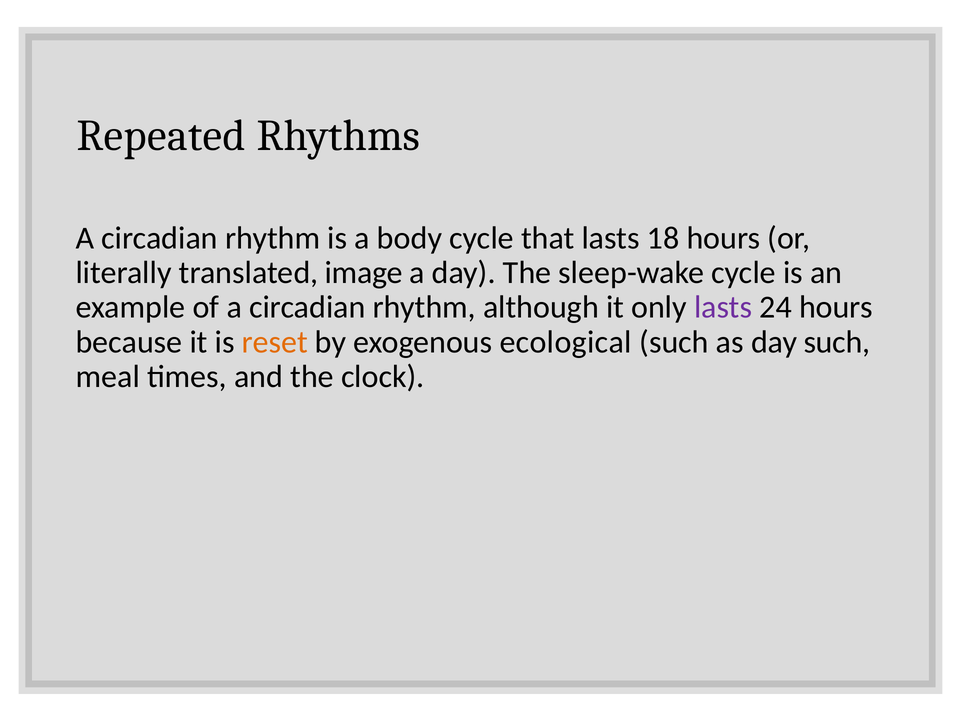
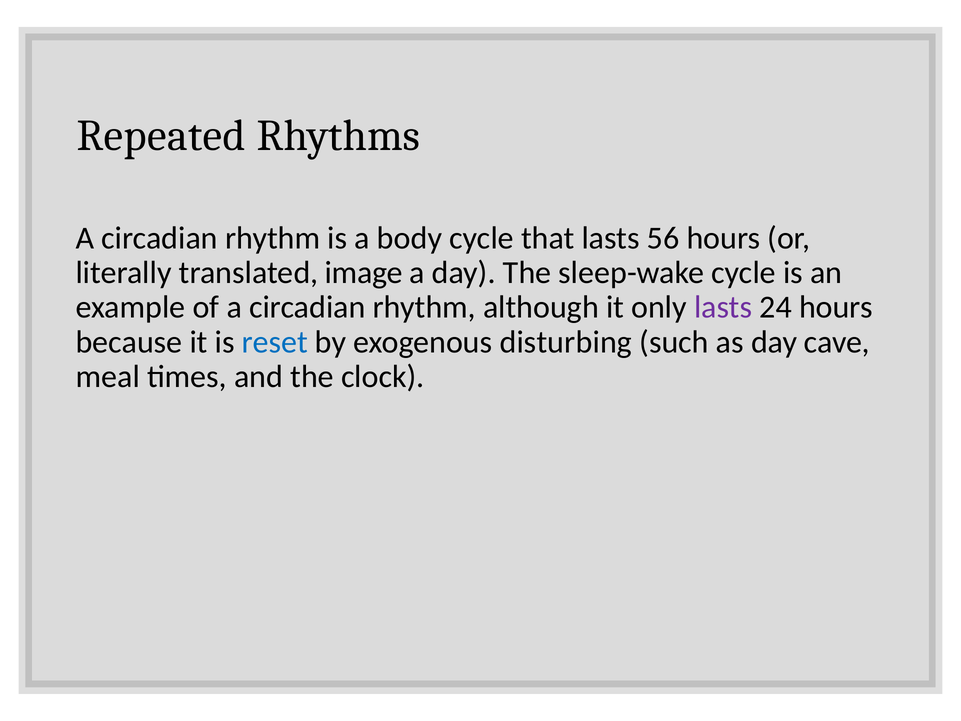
18: 18 -> 56
reset colour: orange -> blue
ecological: ecological -> disturbing
day such: such -> cave
